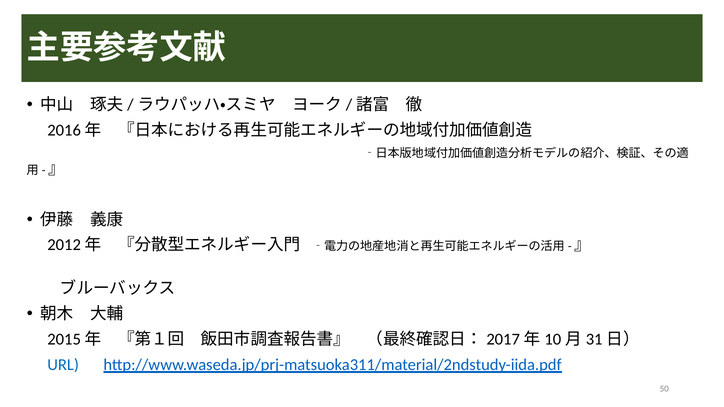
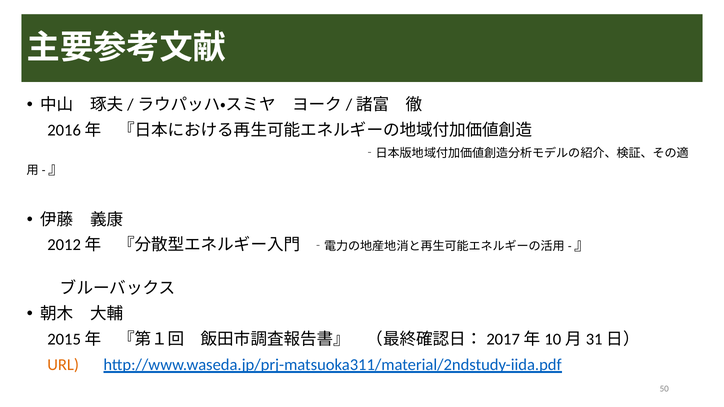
URL colour: blue -> orange
